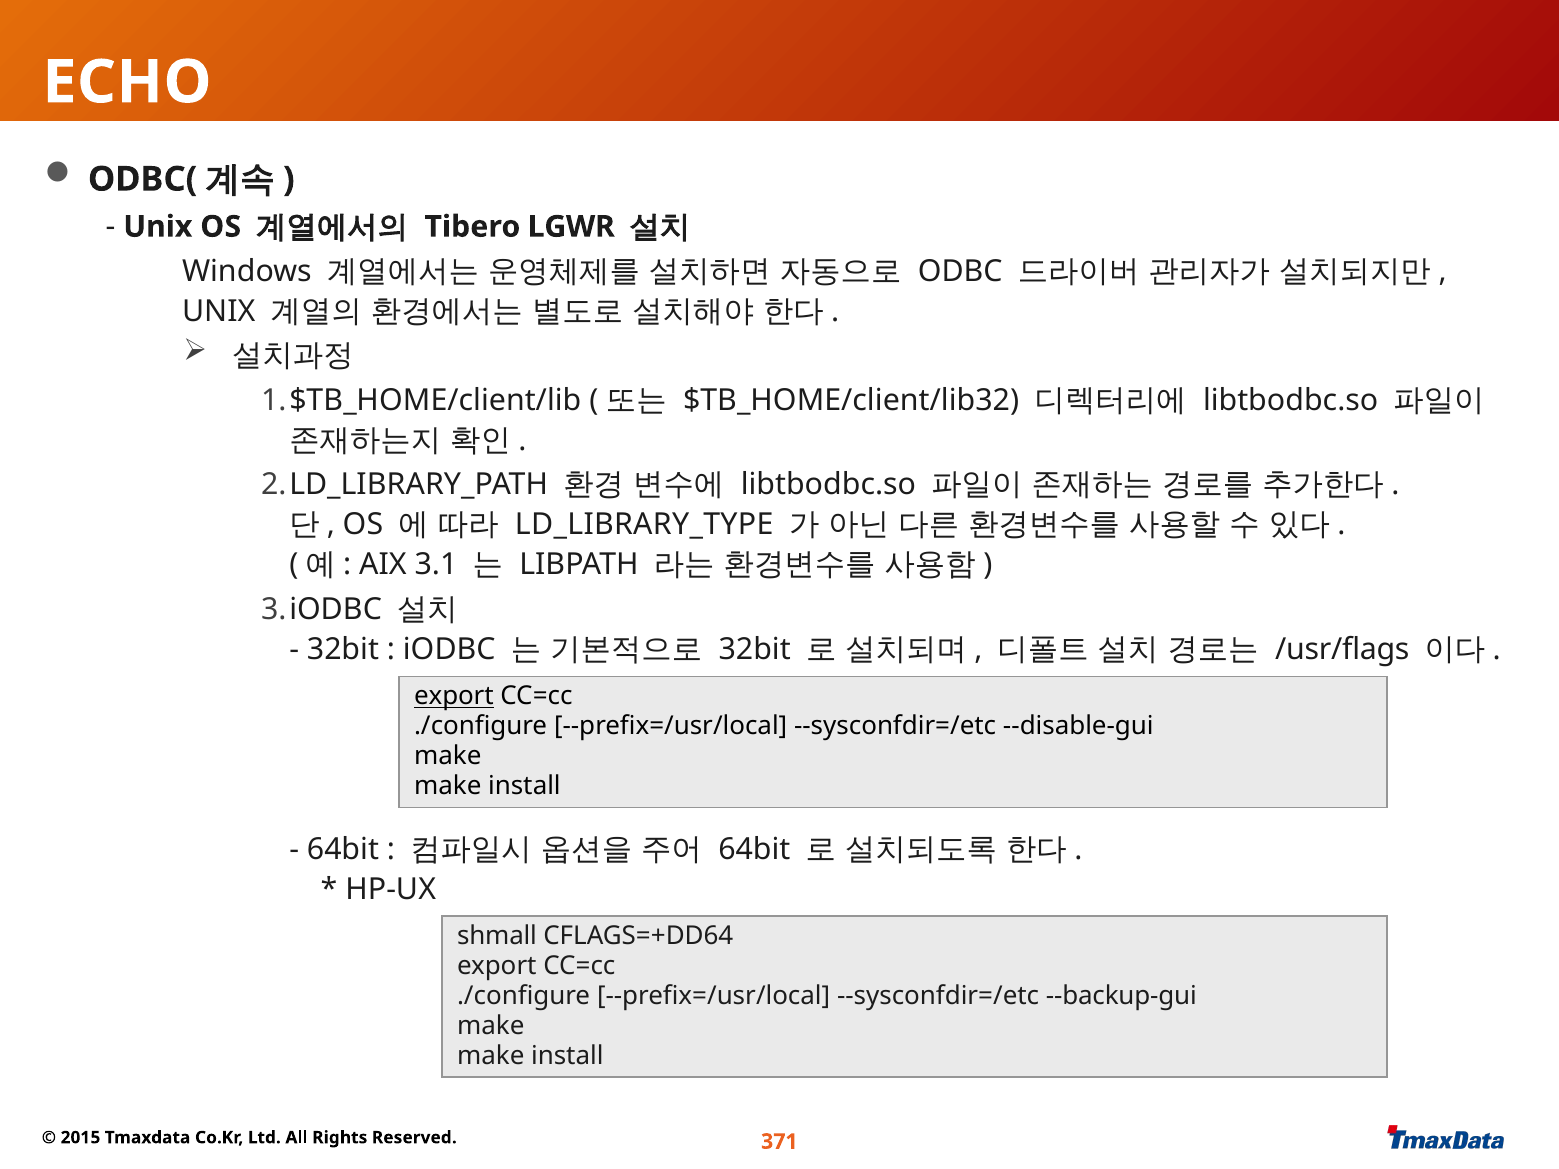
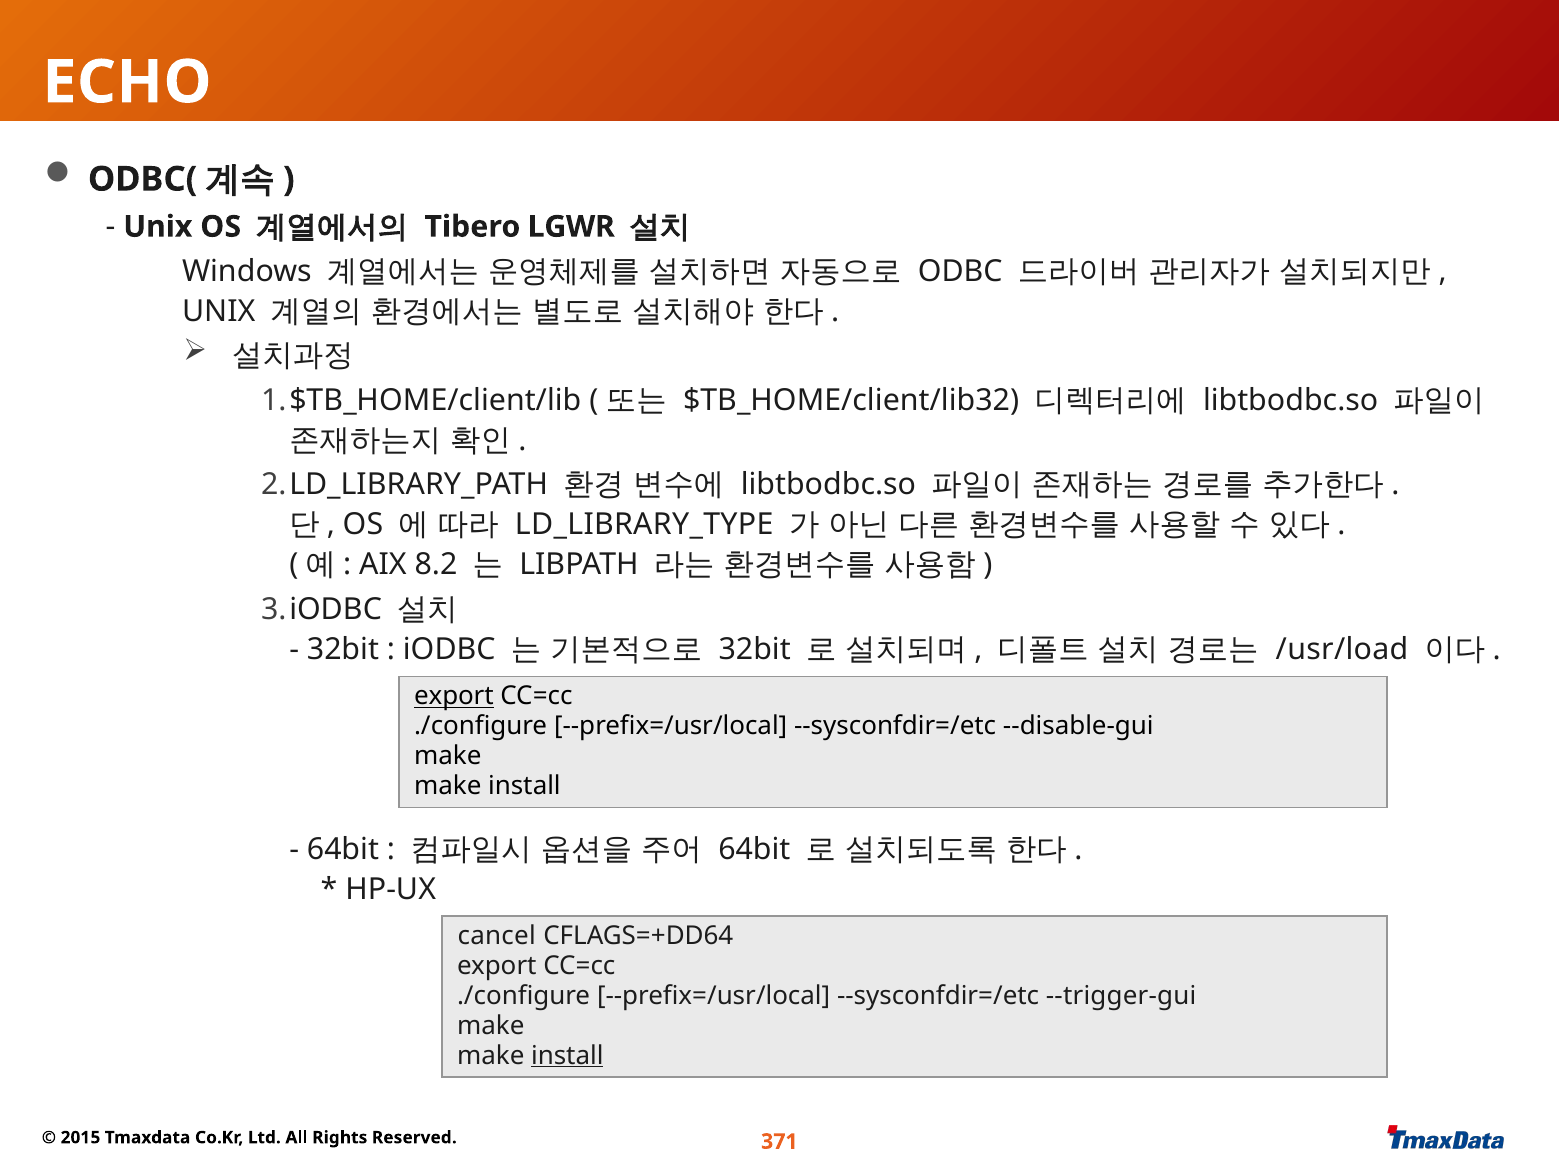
3.1: 3.1 -> 8.2
/usr/flags: /usr/flags -> /usr/load
shmall: shmall -> cancel
--backup-gui: --backup-gui -> --trigger-gui
install at (567, 1056) underline: none -> present
